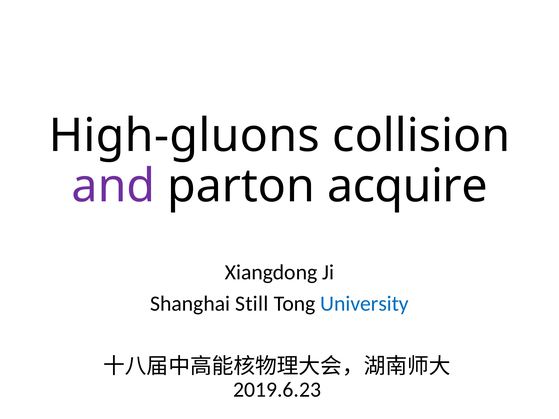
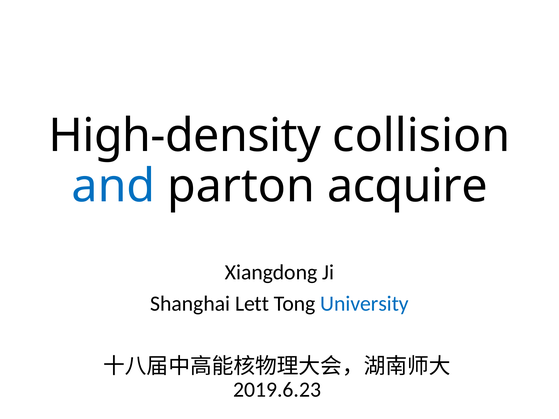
High-gluons: High-gluons -> High-density
and colour: purple -> blue
Still: Still -> Lett
